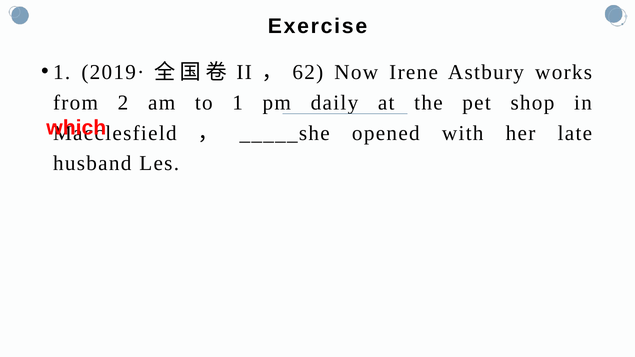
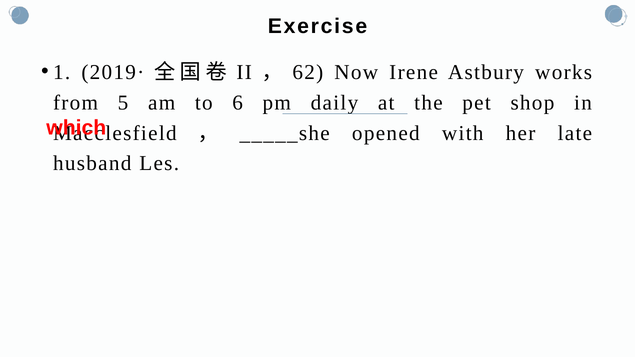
2: 2 -> 5
1: 1 -> 6
